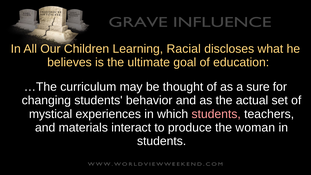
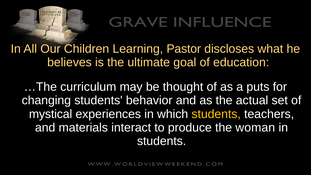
Racial: Racial -> Pastor
sure: sure -> puts
students at (216, 114) colour: pink -> yellow
